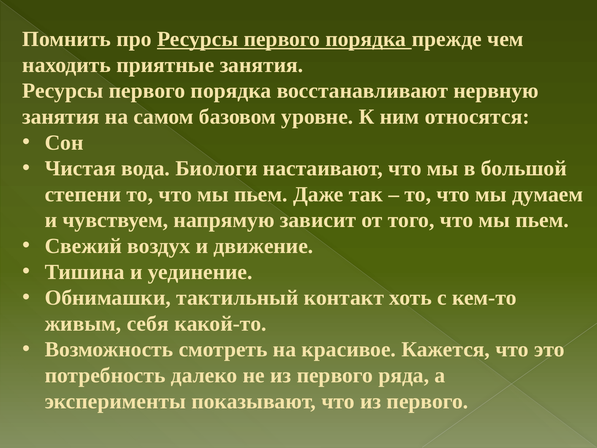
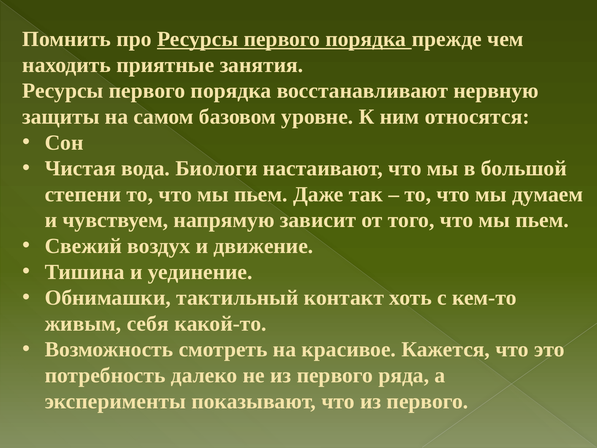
занятия at (61, 117): занятия -> защиты
